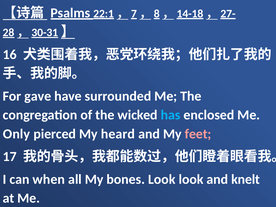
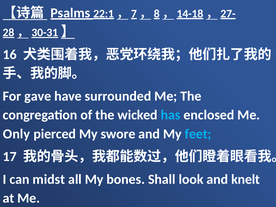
heard: heard -> swore
feet colour: pink -> light blue
when: when -> midst
bones Look: Look -> Shall
